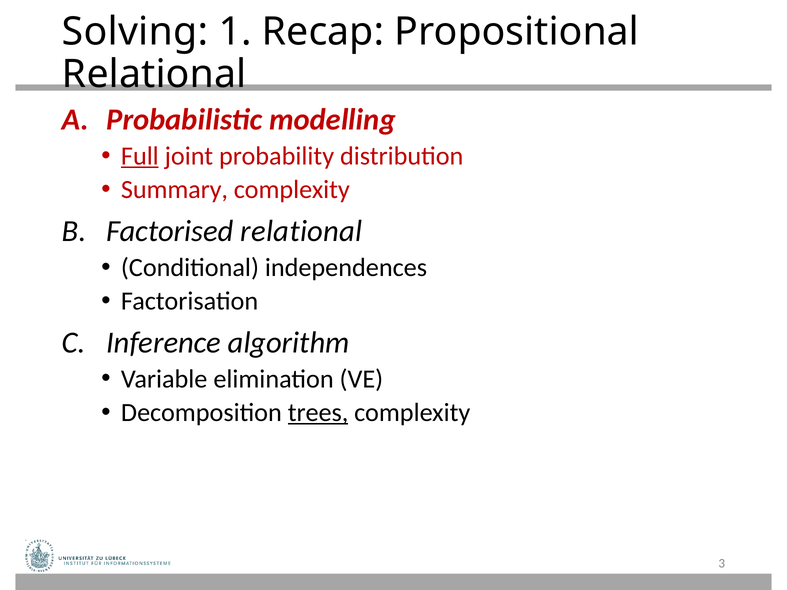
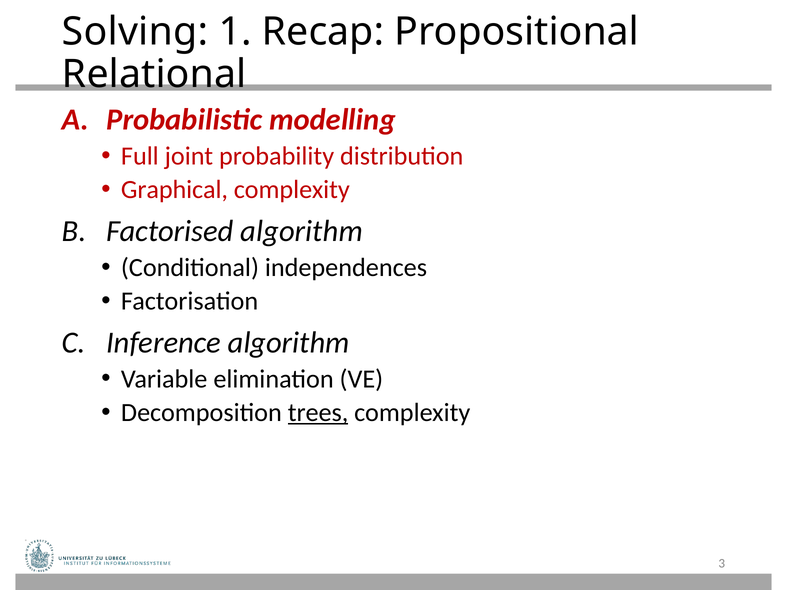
Full underline: present -> none
Summary: Summary -> Graphical
Factorised relational: relational -> algorithm
